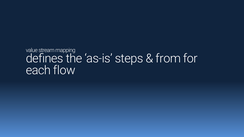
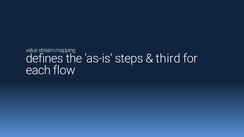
from: from -> third
